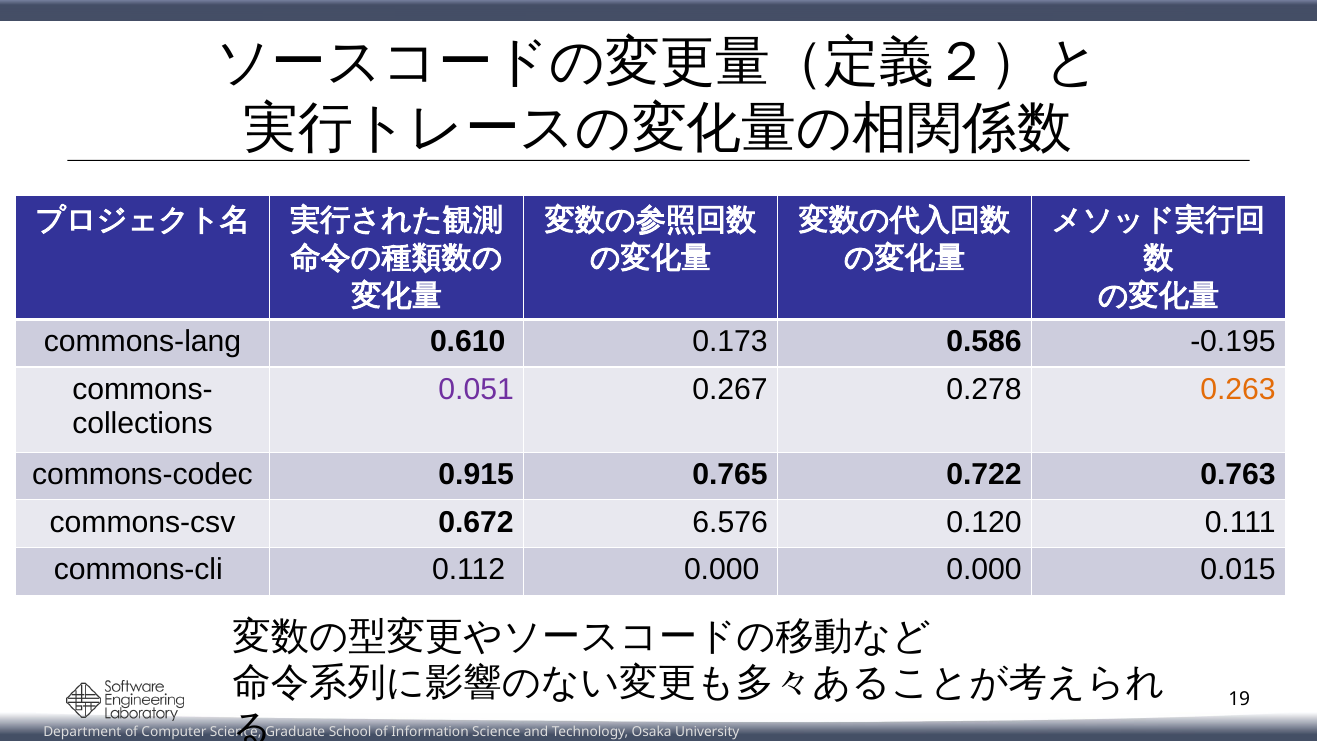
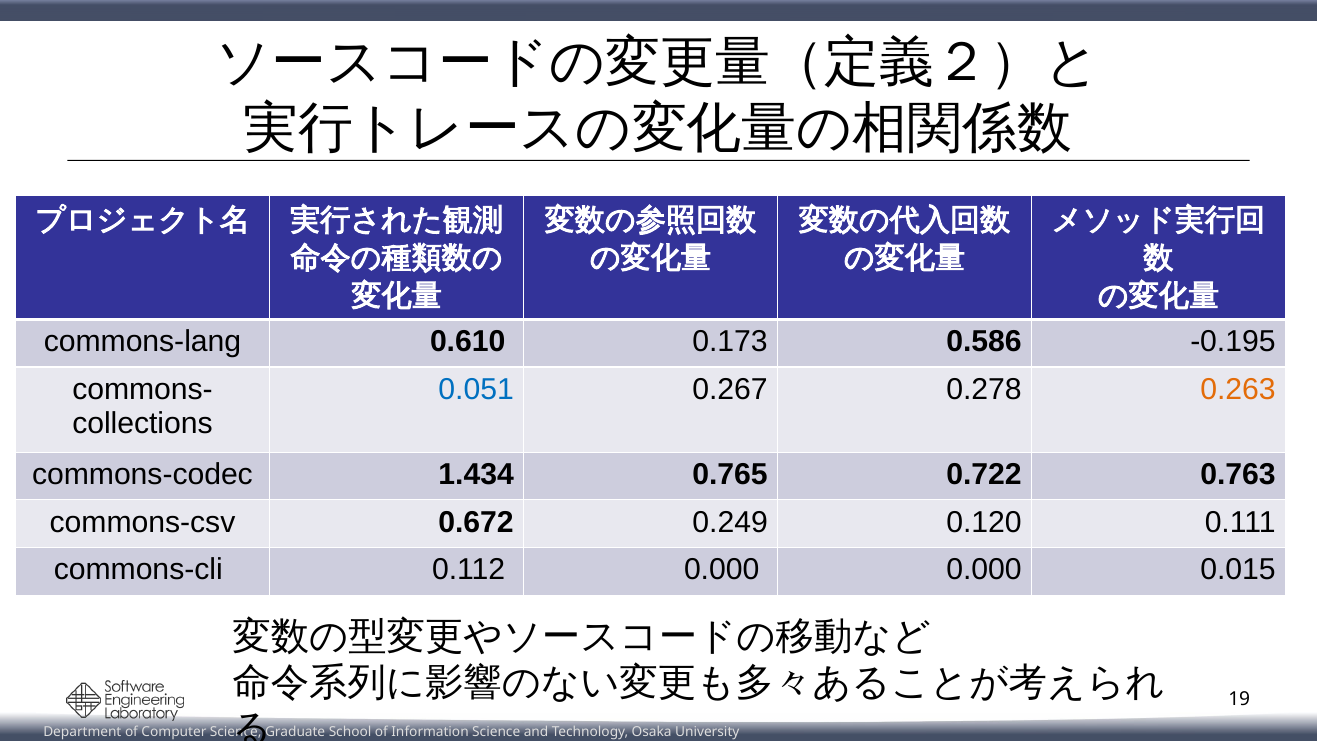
0.051 colour: purple -> blue
0.915: 0.915 -> 1.434
6.576: 6.576 -> 0.249
